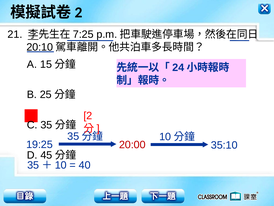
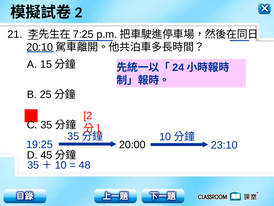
20:00 colour: red -> black
35:10: 35:10 -> 23:10
40: 40 -> 48
